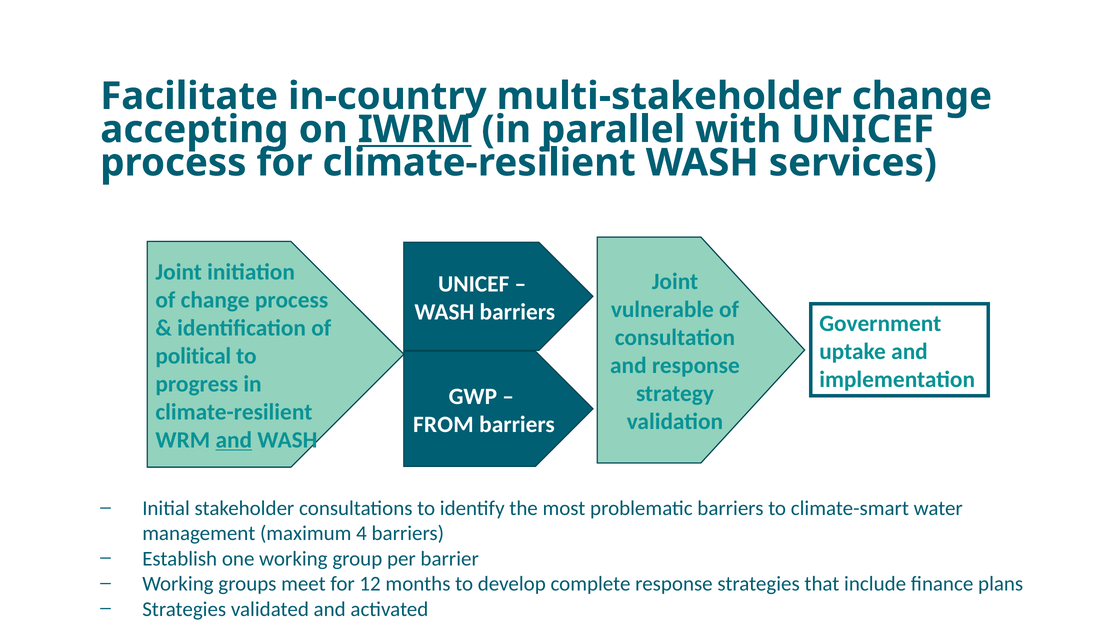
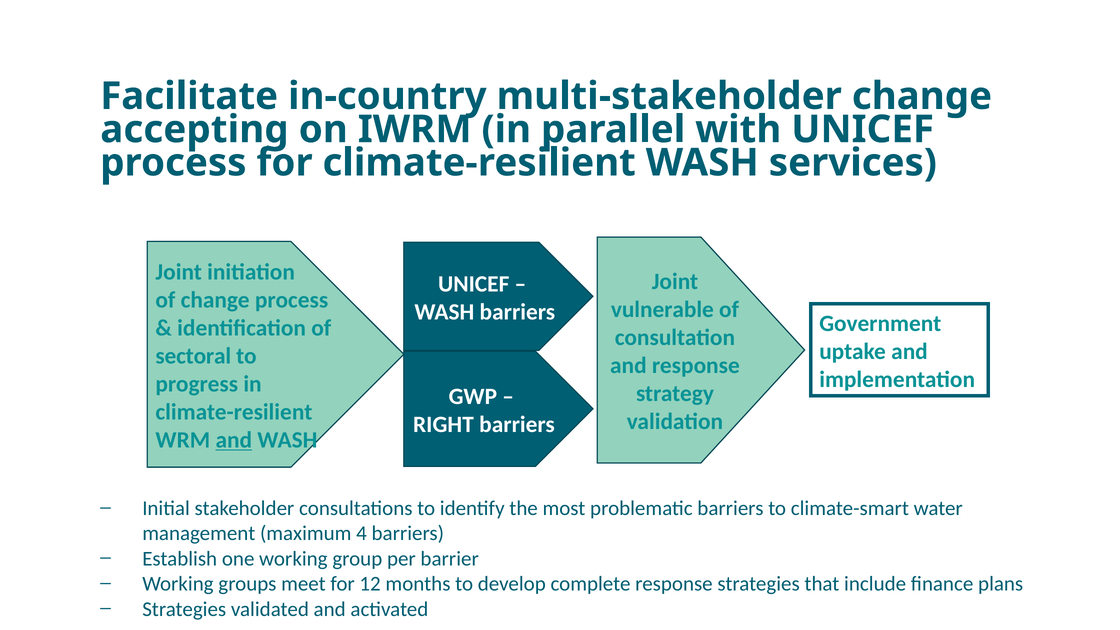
IWRM underline: present -> none
political: political -> sectoral
FROM: FROM -> RIGHT
